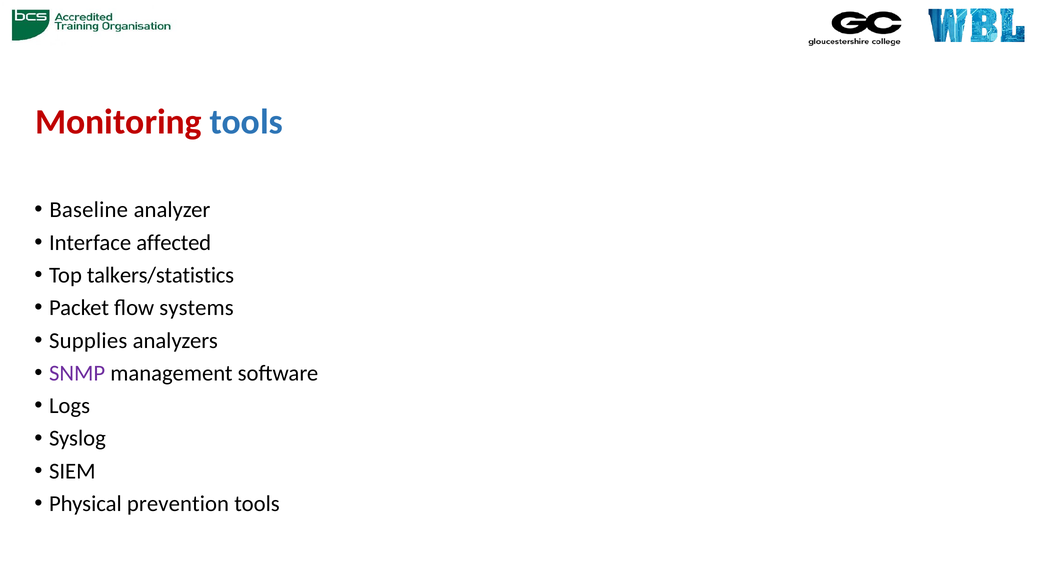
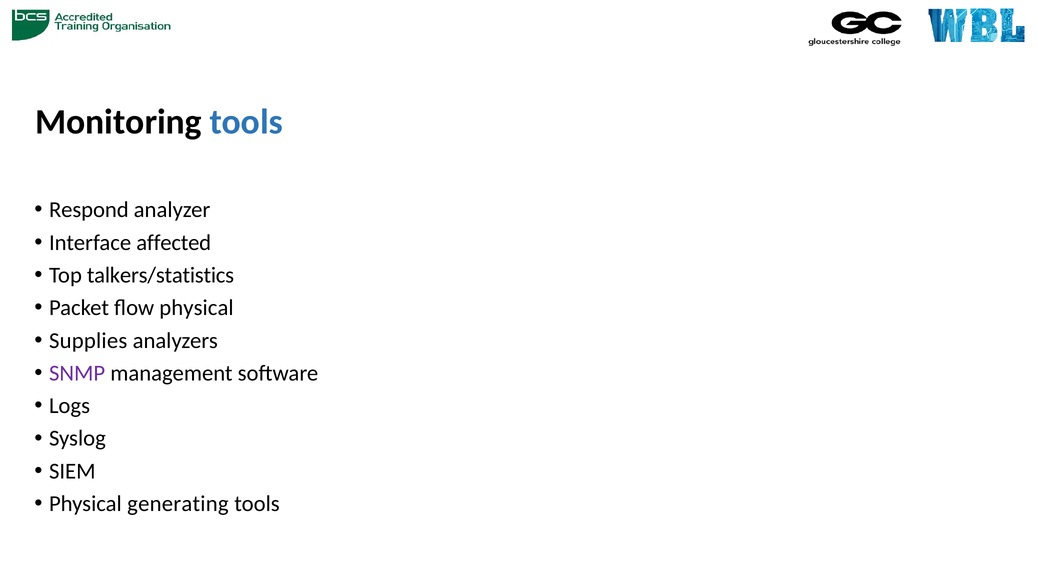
Monitoring colour: red -> black
Baseline: Baseline -> Respond
flow systems: systems -> physical
prevention: prevention -> generating
